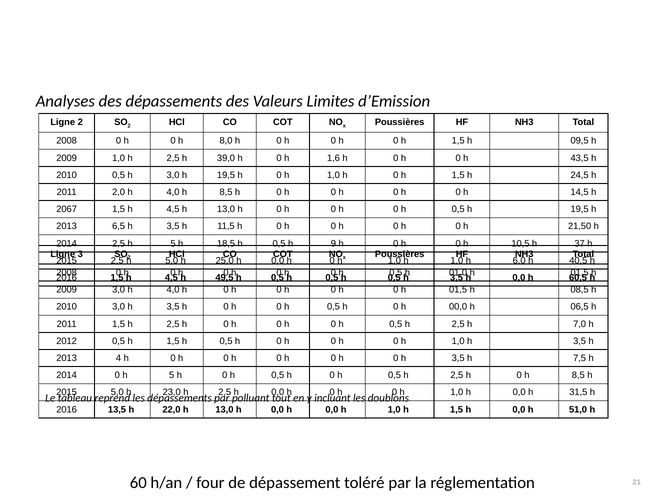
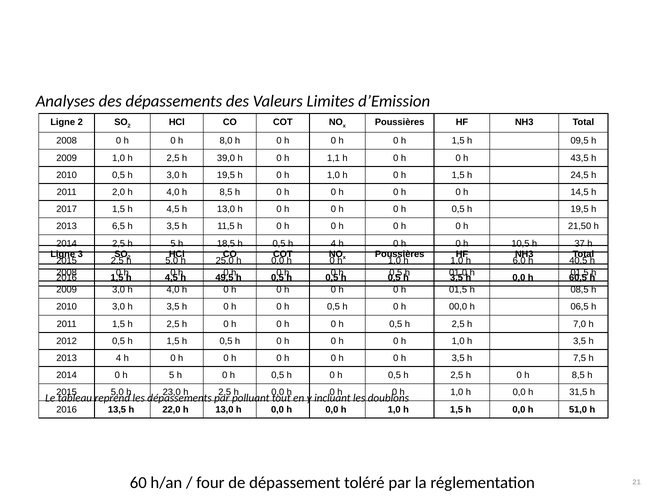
1,6: 1,6 -> 1,1
2067: 2067 -> 2017
h 9: 9 -> 4
